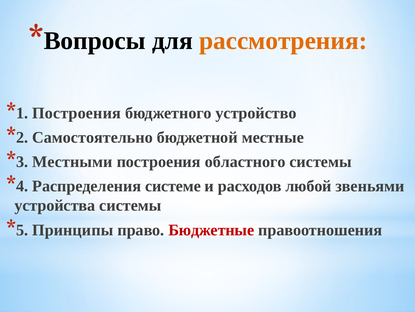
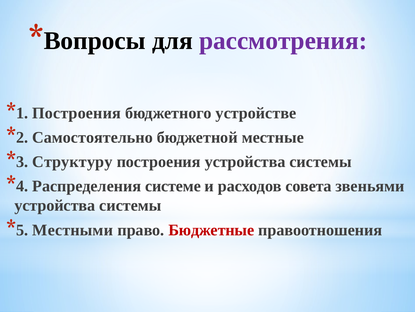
рассмотрения colour: orange -> purple
устройство: устройство -> устройстве
Местными: Местными -> Структуру
построения областного: областного -> устройства
любой: любой -> совета
Принципы: Принципы -> Местными
